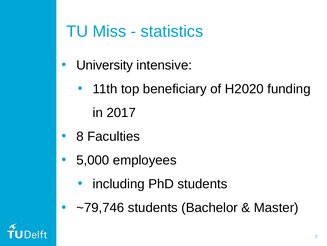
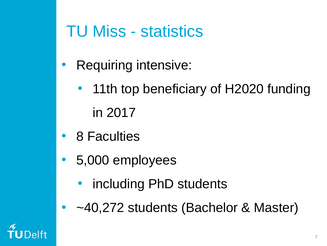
University: University -> Requiring
~79,746: ~79,746 -> ~40,272
